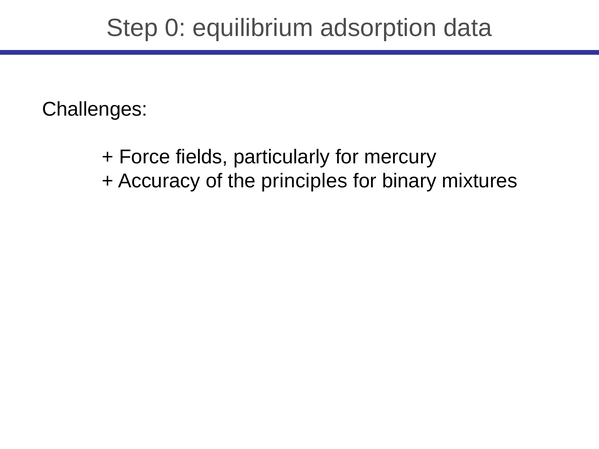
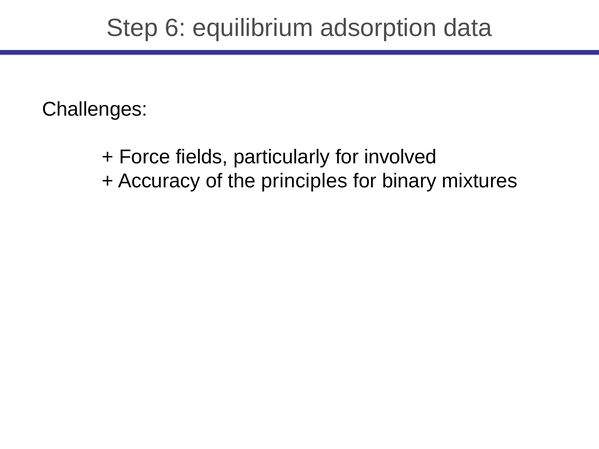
0: 0 -> 6
mercury: mercury -> involved
